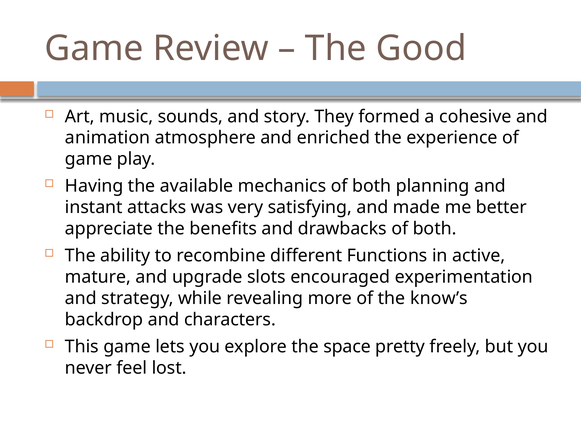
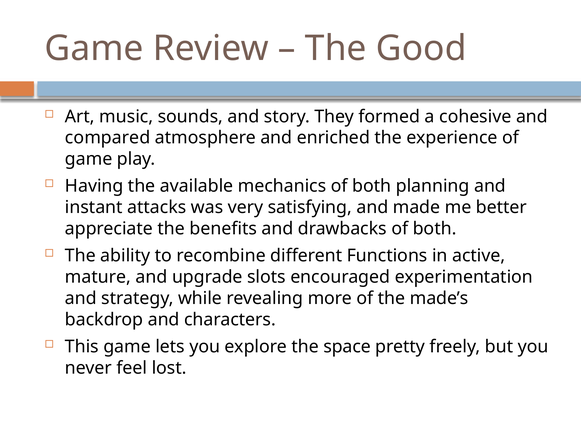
animation: animation -> compared
know’s: know’s -> made’s
